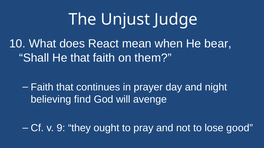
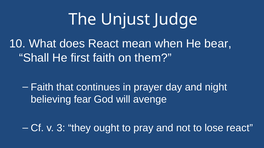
He that: that -> first
find: find -> fear
9: 9 -> 3
lose good: good -> react
